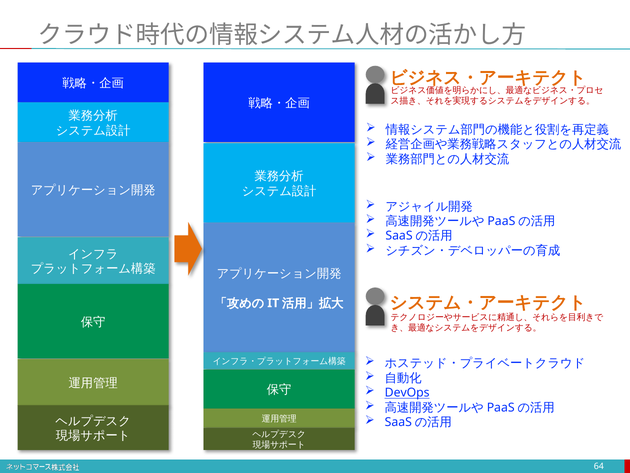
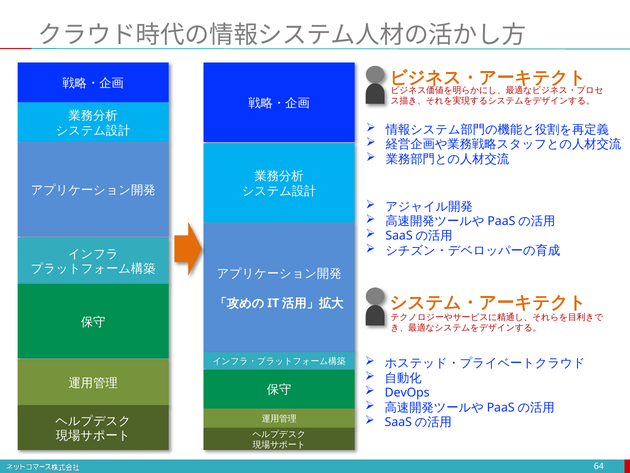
DevOps underline: present -> none
